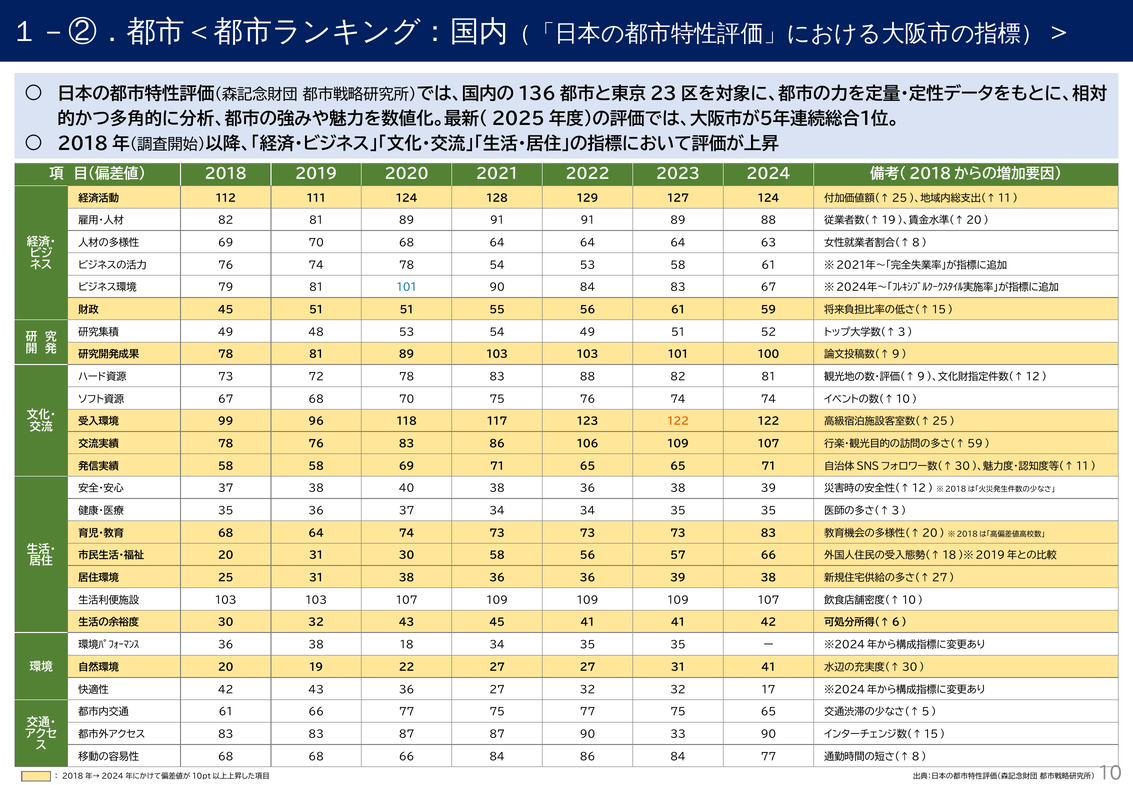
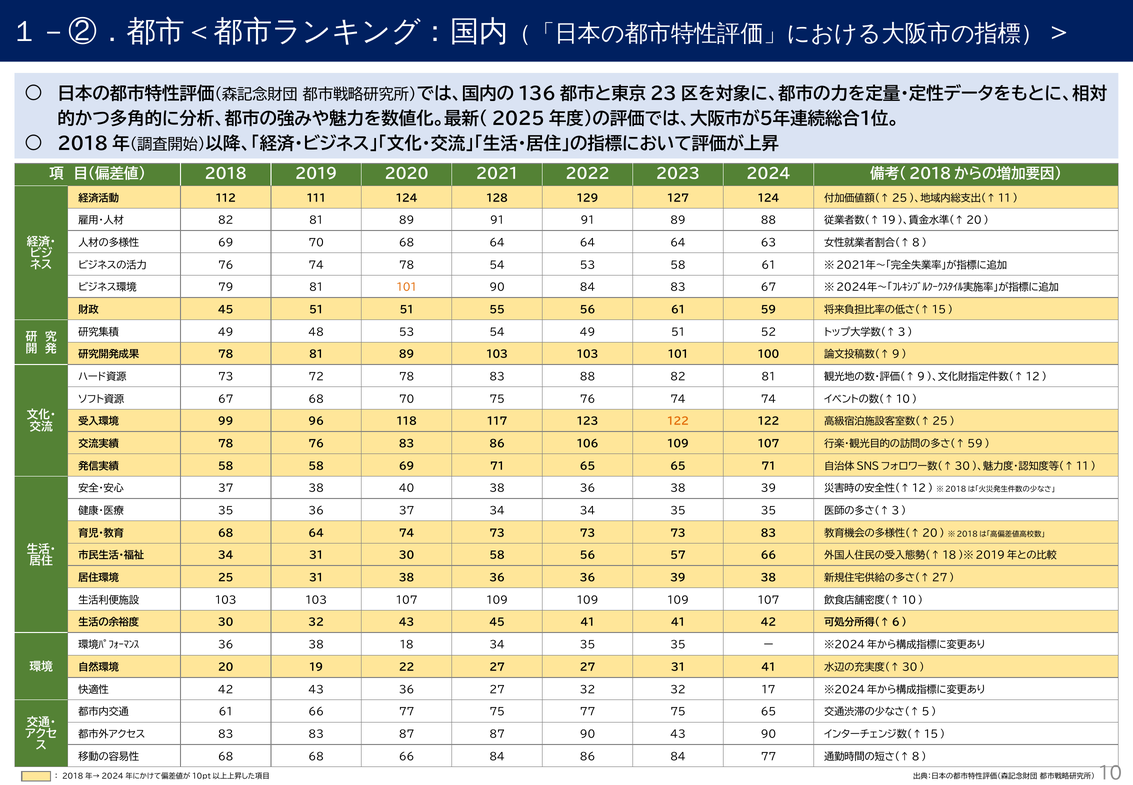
101 at (407, 287) colour: blue -> orange
20 at (226, 555): 20 -> 34
90 33: 33 -> 43
